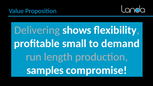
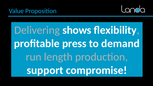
small: small -> press
samples: samples -> support
